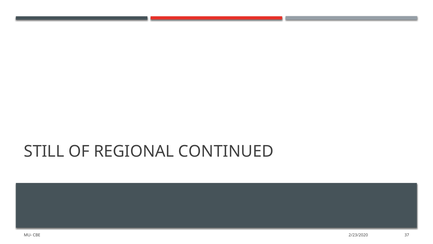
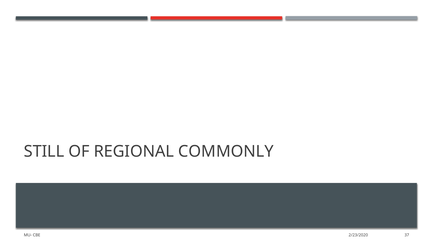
CONTINUED: CONTINUED -> COMMONLY
